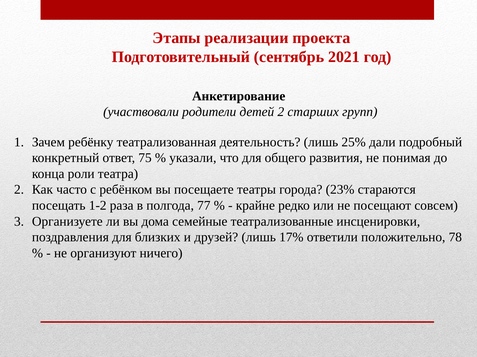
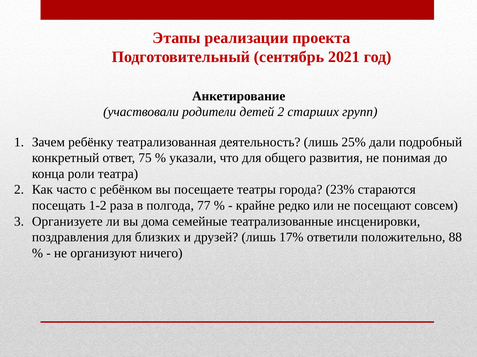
78: 78 -> 88
